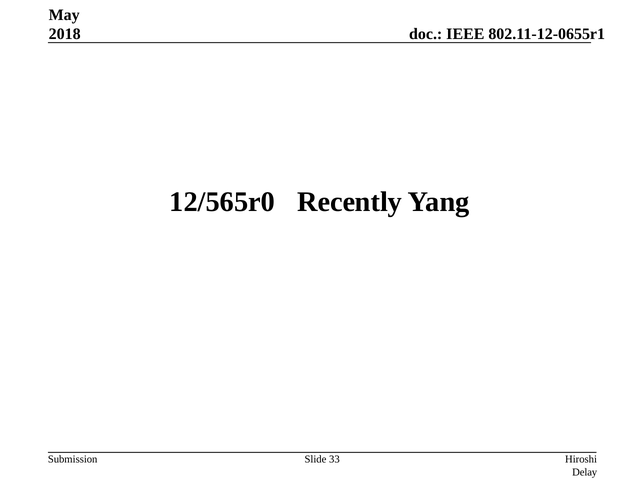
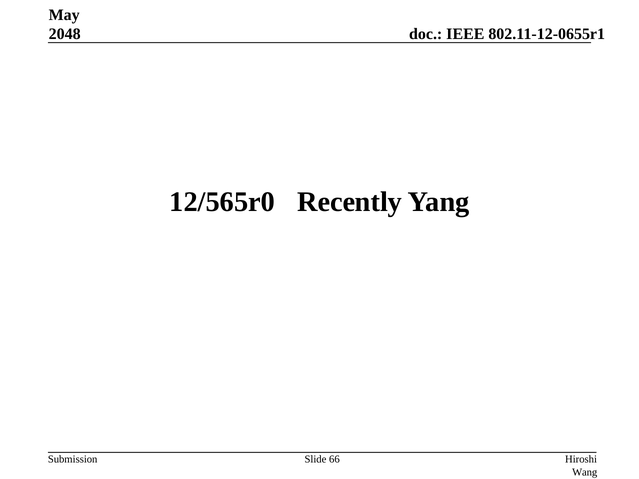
2018: 2018 -> 2048
33: 33 -> 66
Delay: Delay -> Wang
